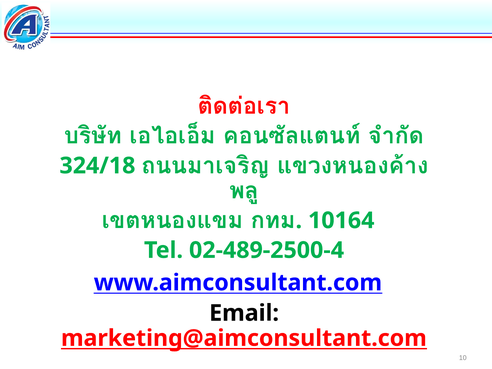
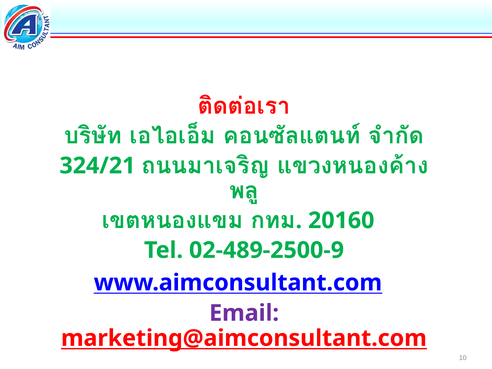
324/18: 324/18 -> 324/21
10164: 10164 -> 20160
02-489-2500-4: 02-489-2500-4 -> 02-489-2500-9
Email colour: black -> purple
